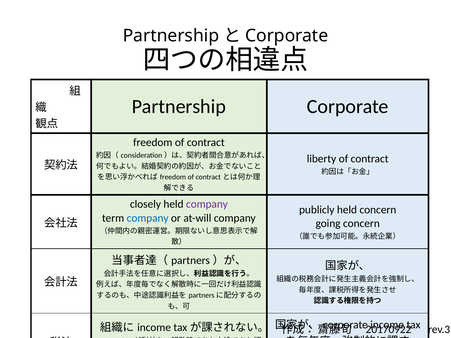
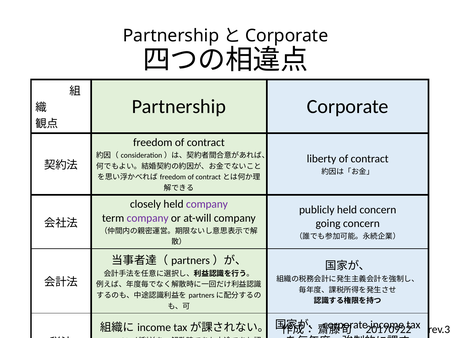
company at (148, 218) colour: blue -> purple
